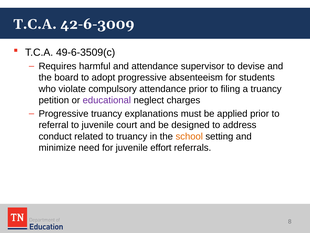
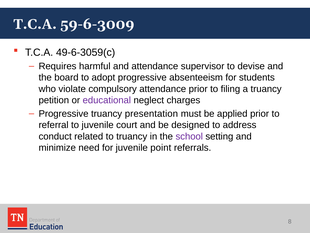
42-6-3009: 42-6-3009 -> 59-6-3009
49-6-3509(c: 49-6-3509(c -> 49-6-3059(c
explanations: explanations -> presentation
school colour: orange -> purple
effort: effort -> point
